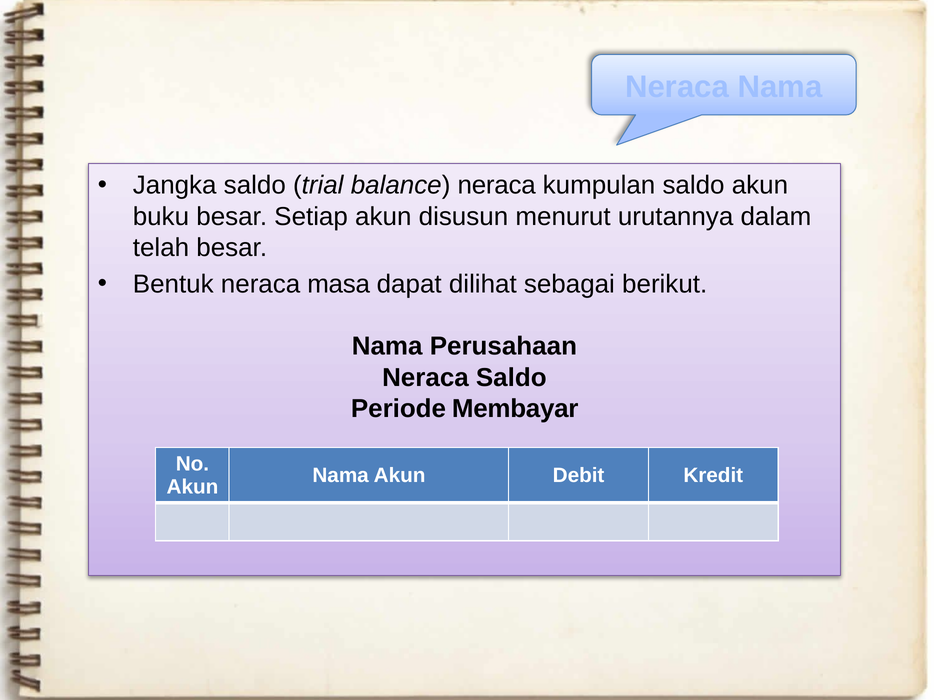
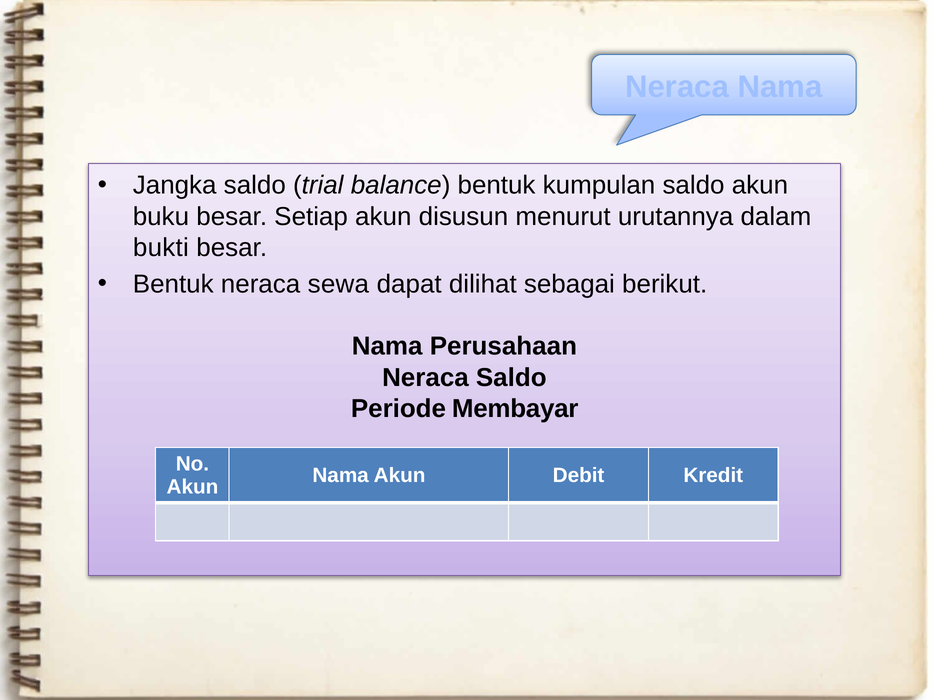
balance neraca: neraca -> bentuk
telah: telah -> bukti
masa: masa -> sewa
